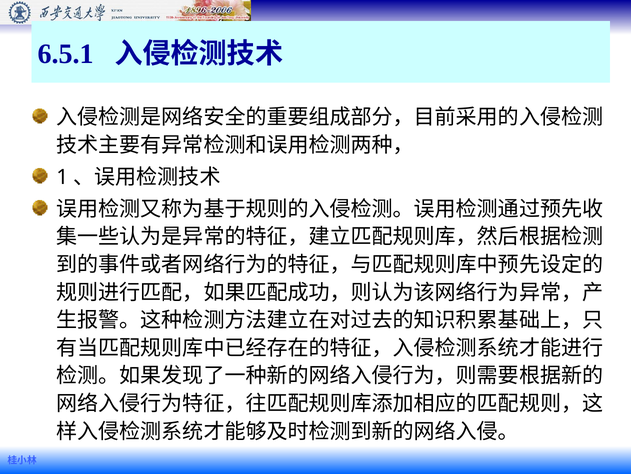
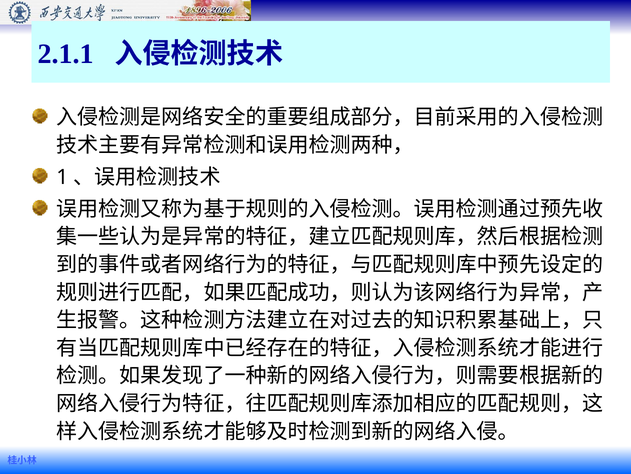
6.5.1: 6.5.1 -> 2.1.1
